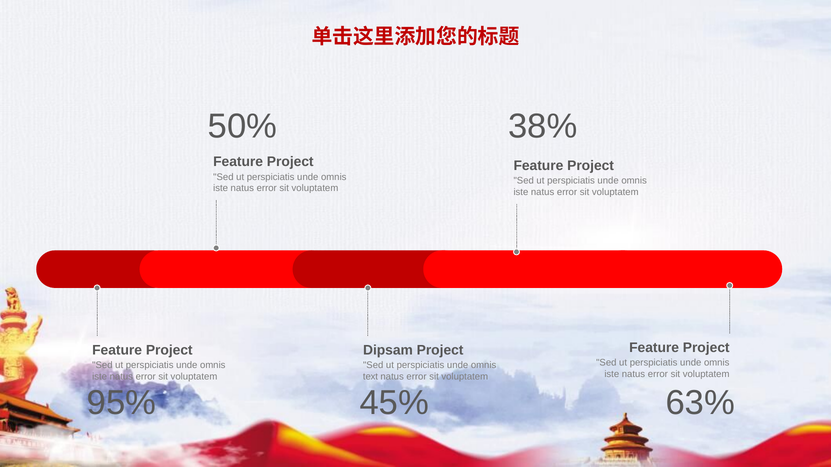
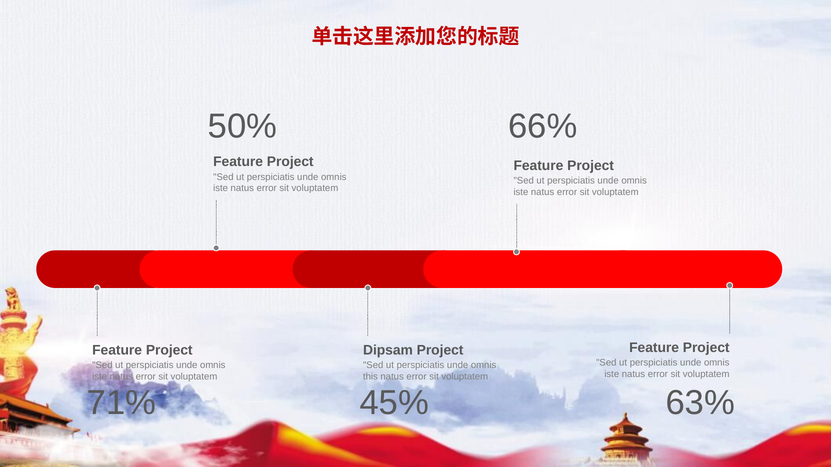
38%: 38% -> 66%
text: text -> this
95%: 95% -> 71%
